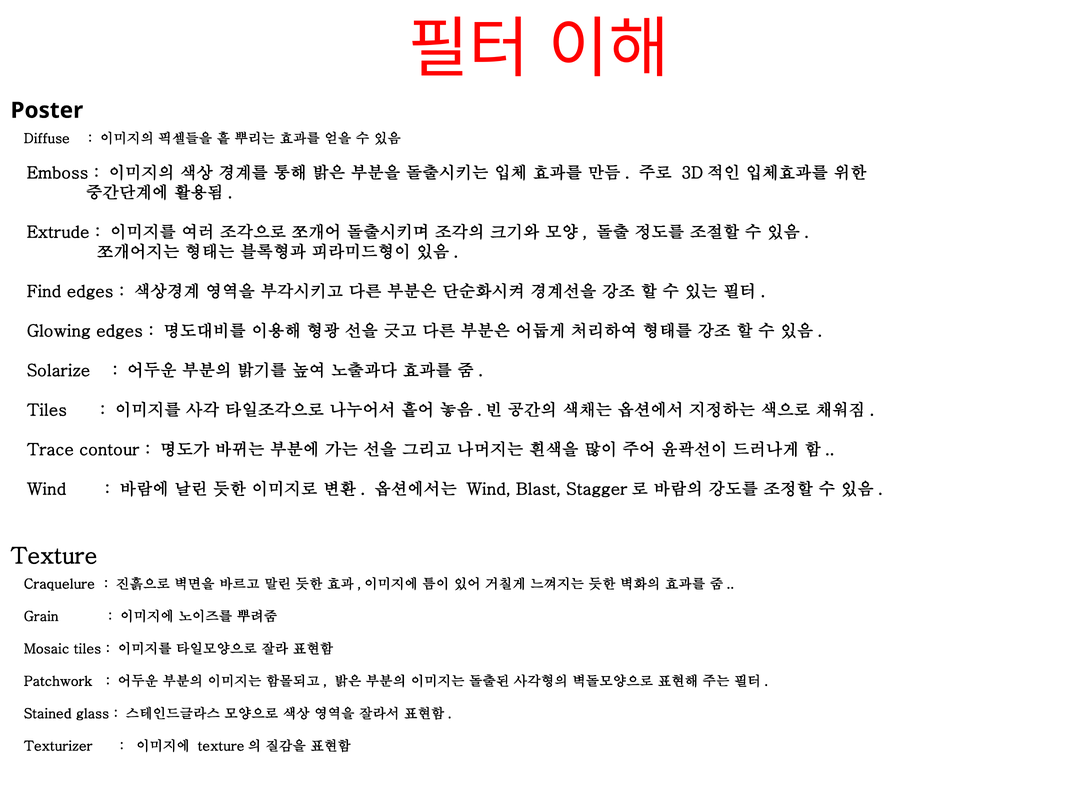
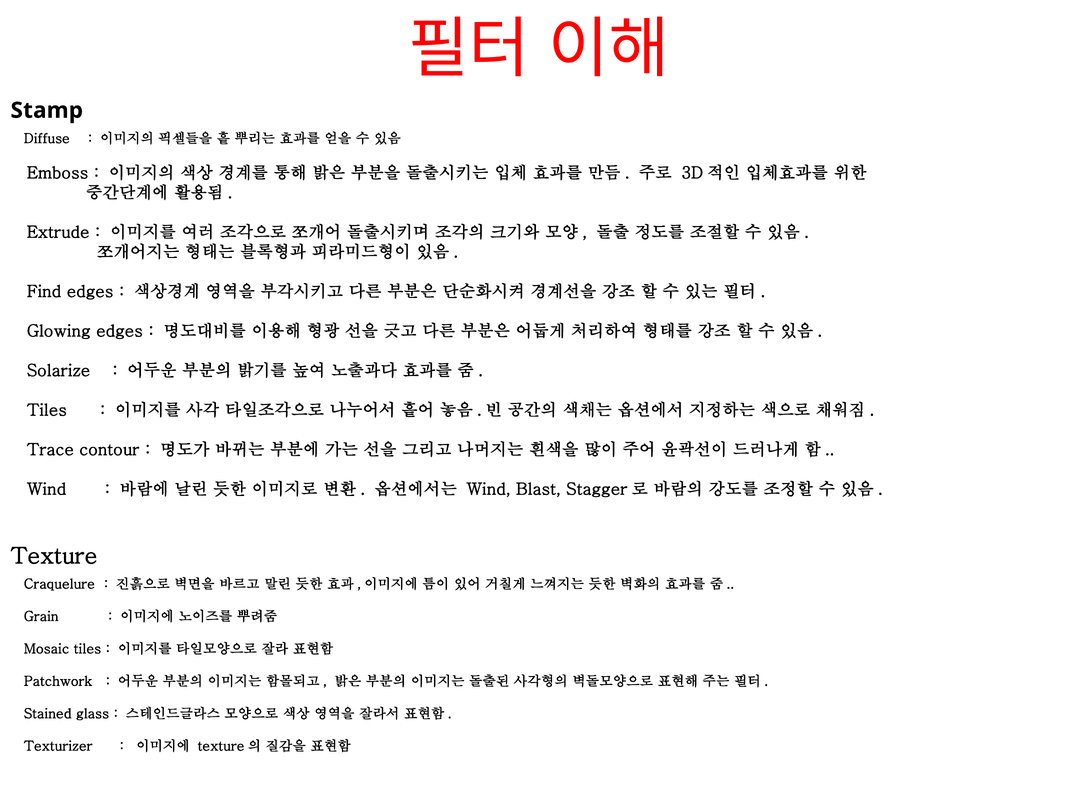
Poster: Poster -> Stamp
